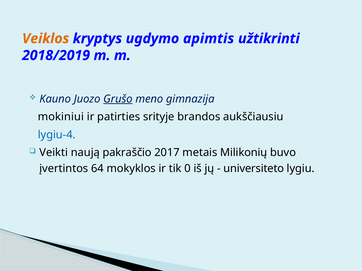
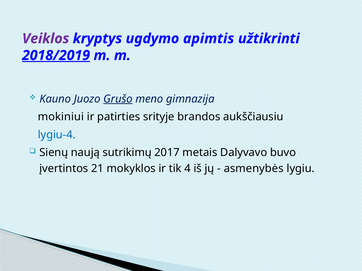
Veiklos colour: orange -> purple
2018/2019 underline: none -> present
Veikti: Veikti -> Sienų
pakraščio: pakraščio -> sutrikimų
Milikonių: Milikonių -> Dalyvavo
64: 64 -> 21
0: 0 -> 4
universiteto: universiteto -> asmenybės
